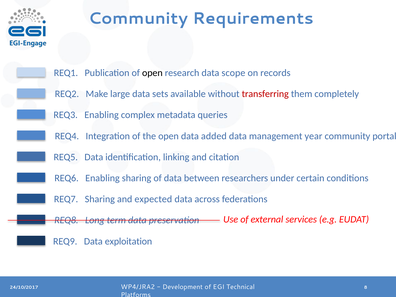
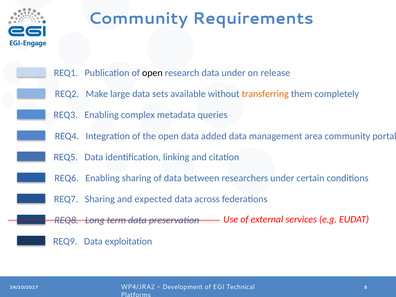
data scope: scope -> under
records: records -> release
transferring colour: red -> orange
year: year -> area
